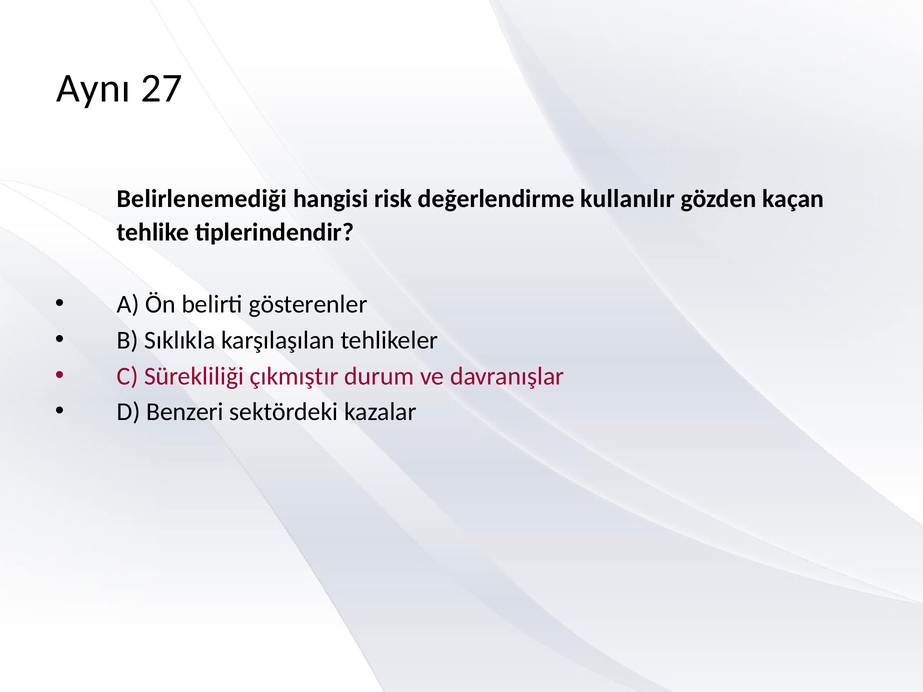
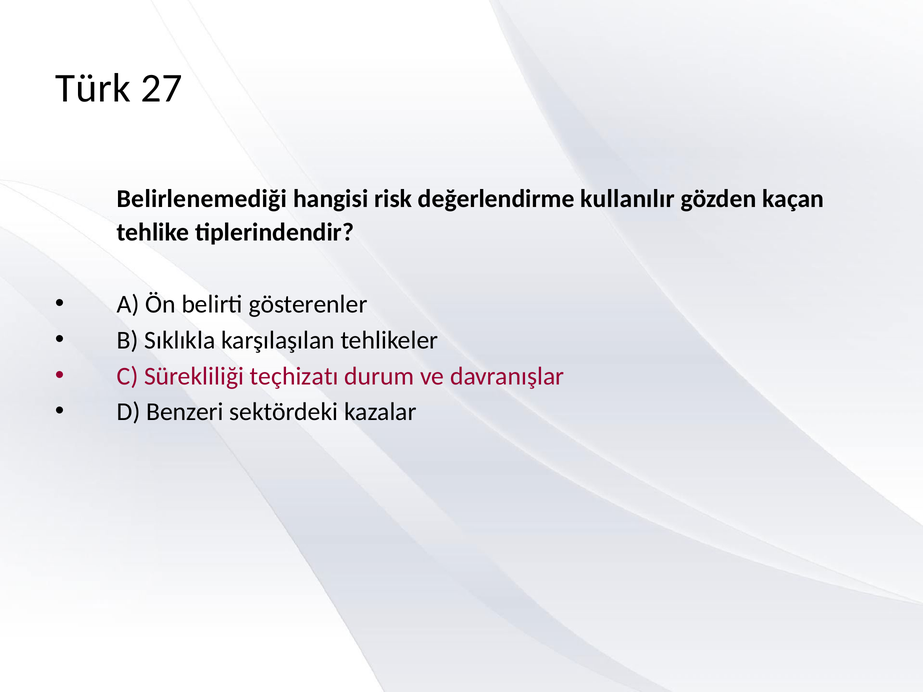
Aynı: Aynı -> Türk
çıkmıştır: çıkmıştır -> teçhizatı
